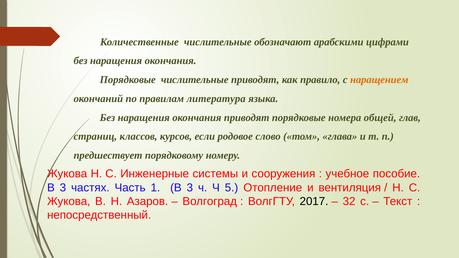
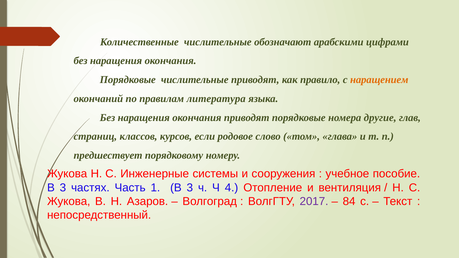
общей: общей -> другие
5: 5 -> 4
2017 colour: black -> purple
32: 32 -> 84
